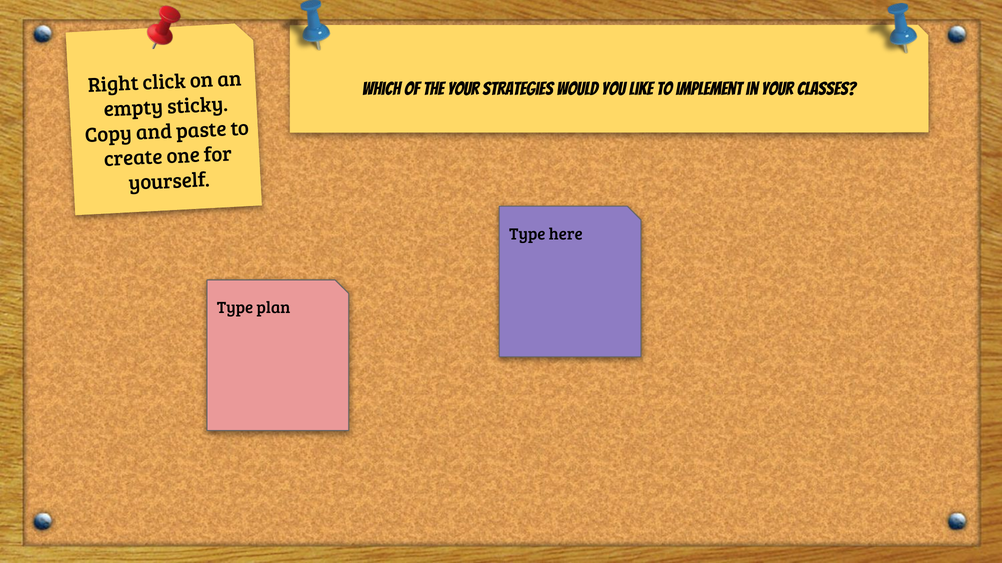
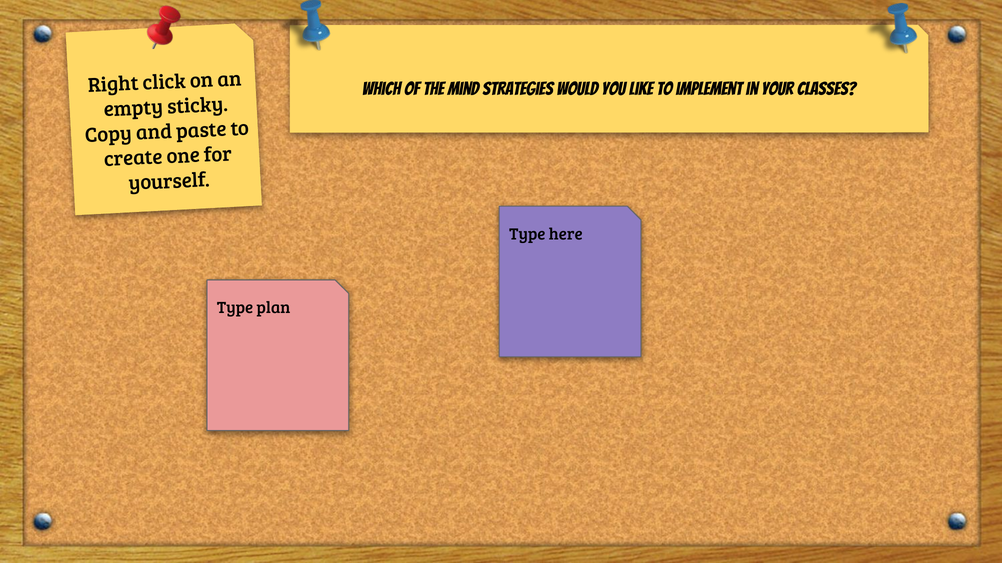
the your: your -> mind
